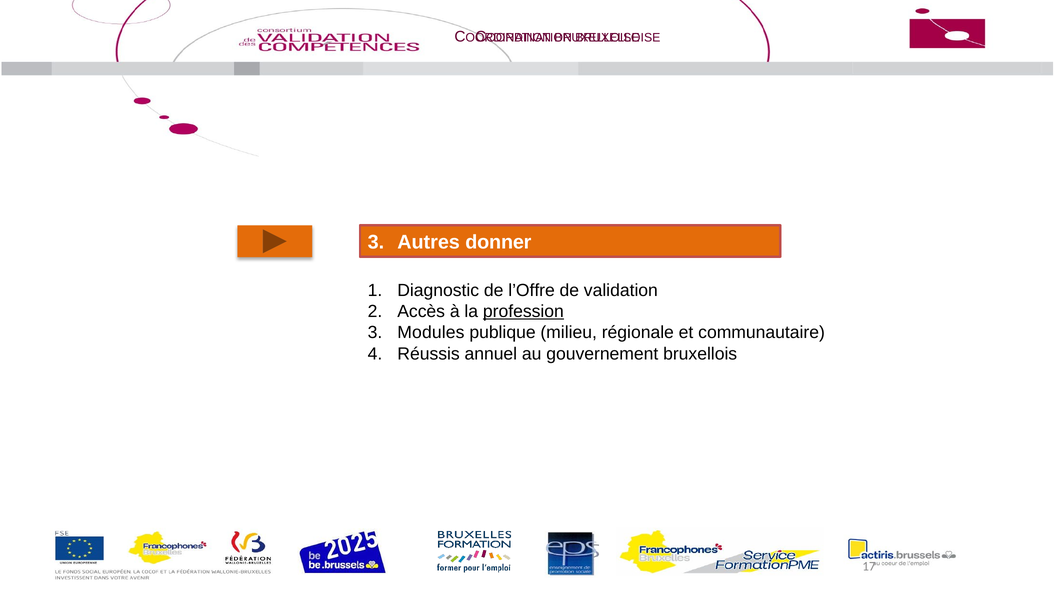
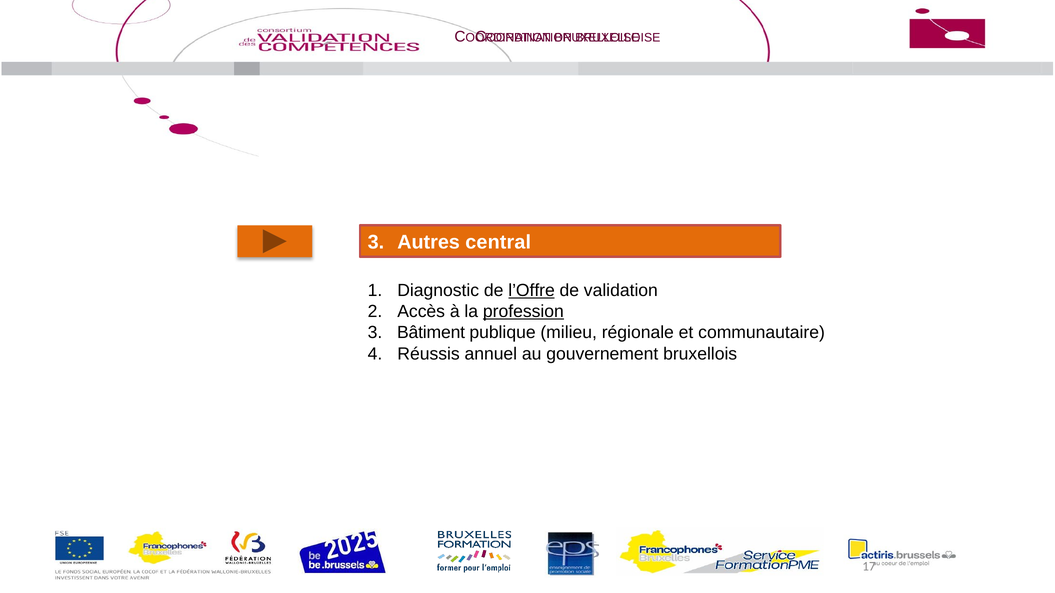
donner: donner -> central
l’Offre underline: none -> present
Modules: Modules -> Bâtiment
